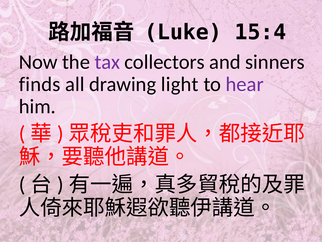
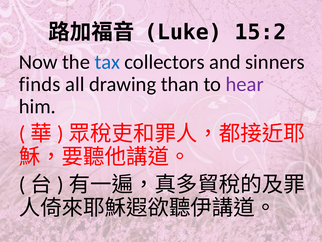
15:4: 15:4 -> 15:2
tax colour: purple -> blue
light: light -> than
